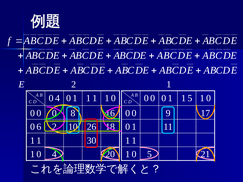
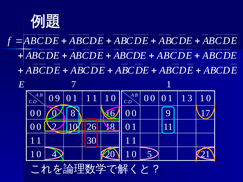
E 2: 2 -> 7
0 4: 4 -> 9
1 5: 5 -> 3
6 at (39, 127): 6 -> 0
